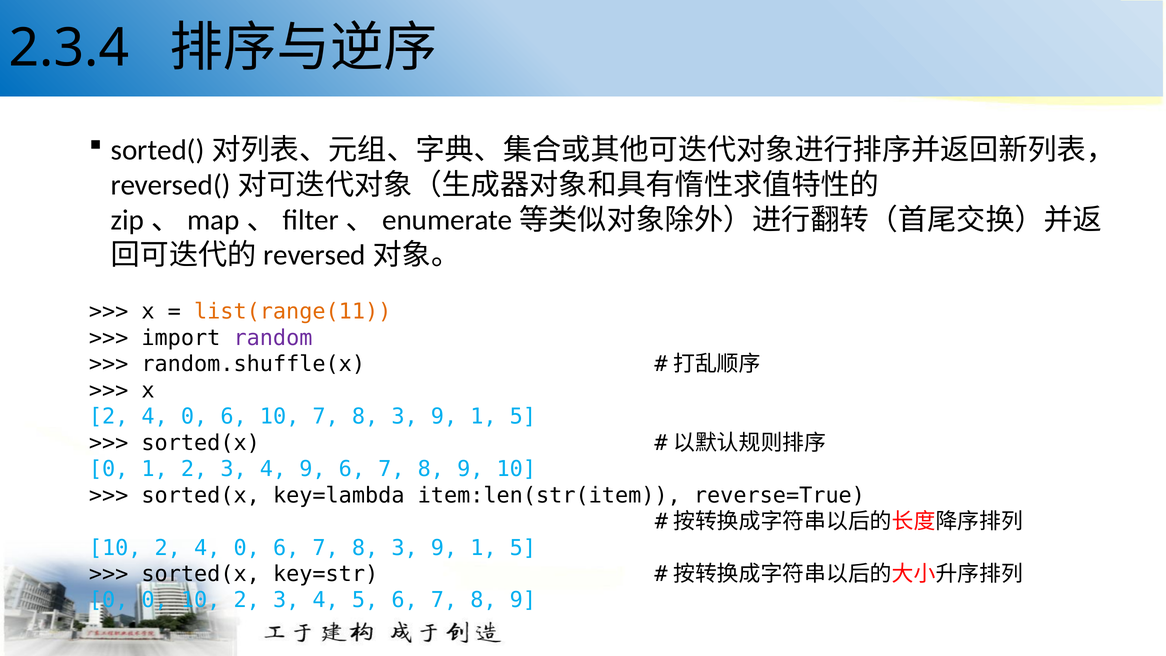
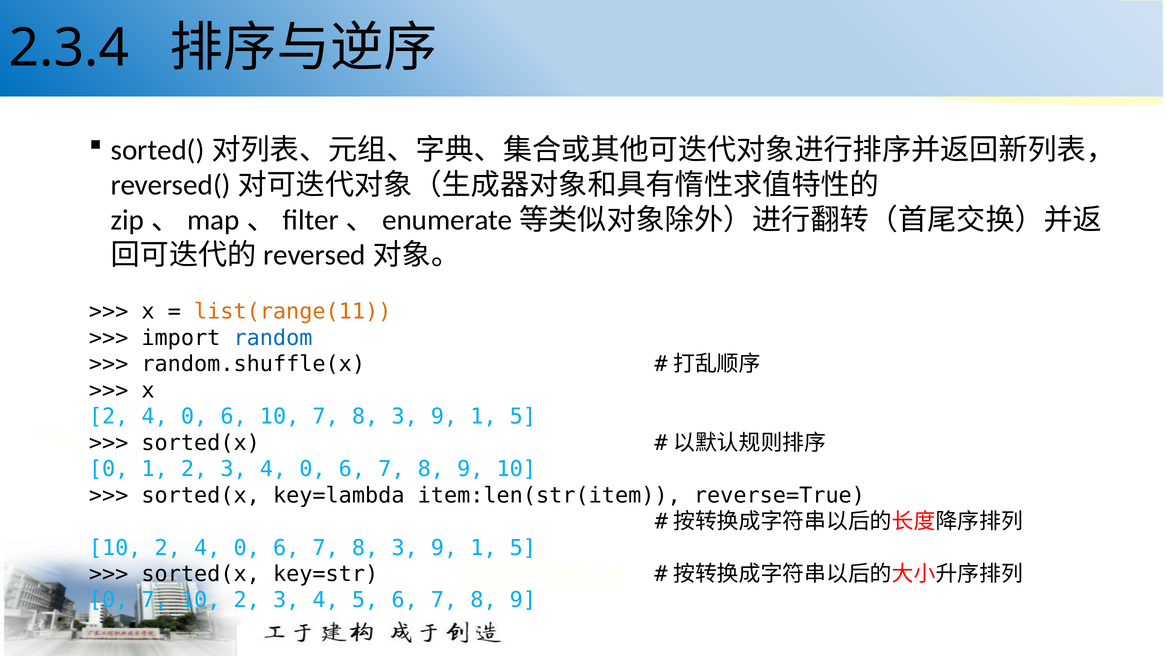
random colour: purple -> blue
3 4 9: 9 -> 0
0 0: 0 -> 7
